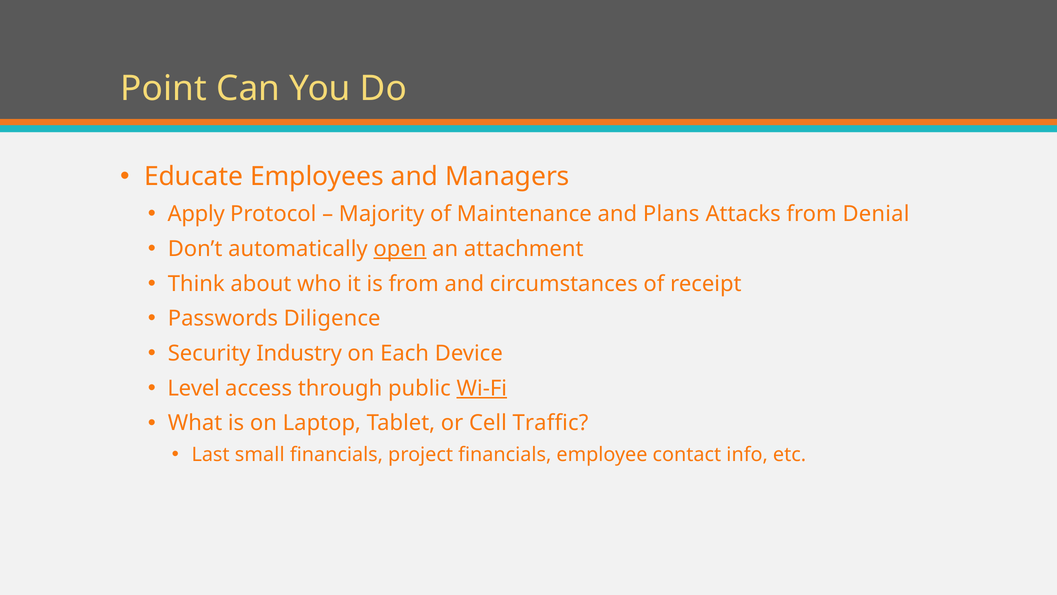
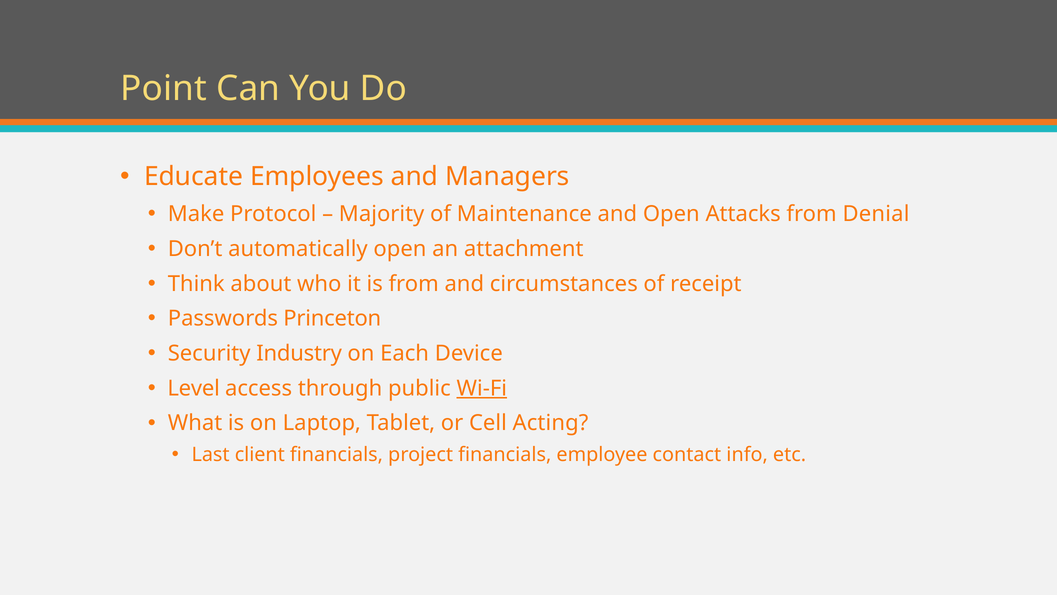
Apply: Apply -> Make
and Plans: Plans -> Open
open at (400, 249) underline: present -> none
Diligence: Diligence -> Princeton
Traffic: Traffic -> Acting
small: small -> client
